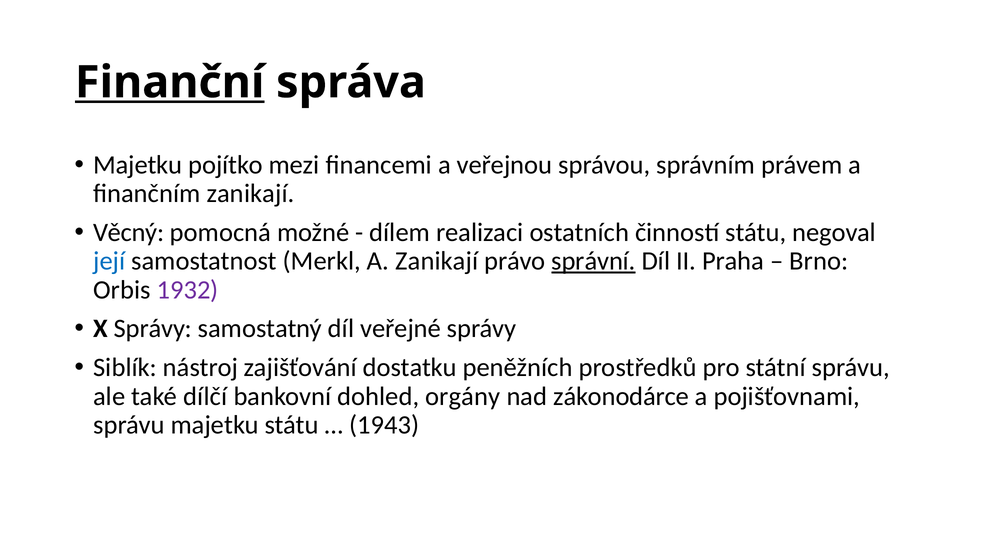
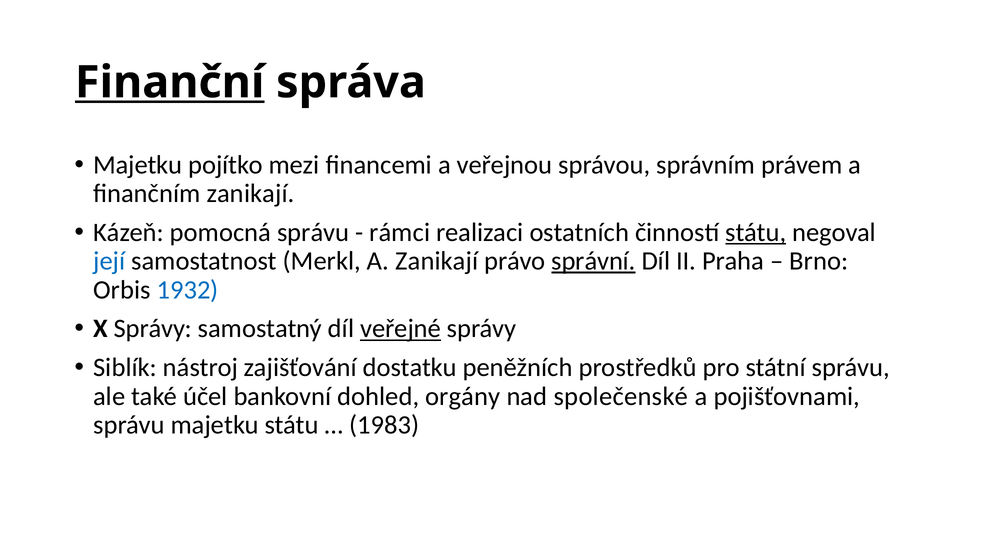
Věcný: Věcný -> Kázeň
pomocná možné: možné -> správu
dílem: dílem -> rámci
státu at (756, 233) underline: none -> present
1932 colour: purple -> blue
veřejné underline: none -> present
dílčí: dílčí -> účel
zákonodárce: zákonodárce -> společenské
1943: 1943 -> 1983
